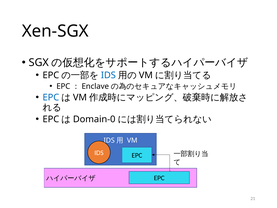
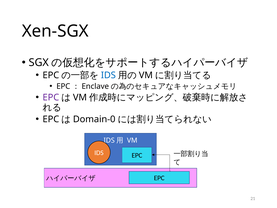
EPC at (51, 97) colour: blue -> purple
